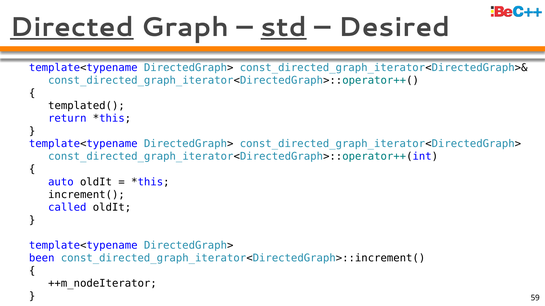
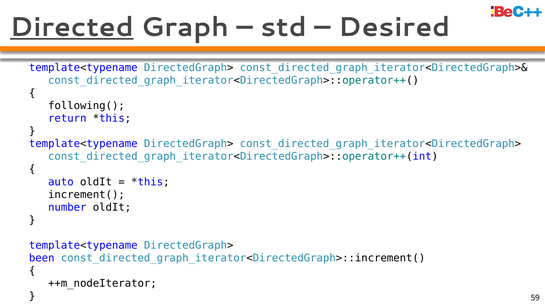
std underline: present -> none
templated(: templated( -> following(
called: called -> number
